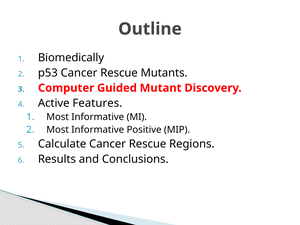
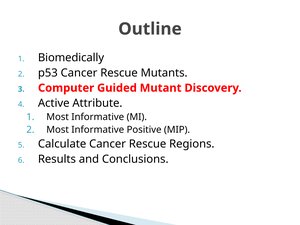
Features: Features -> Attribute
